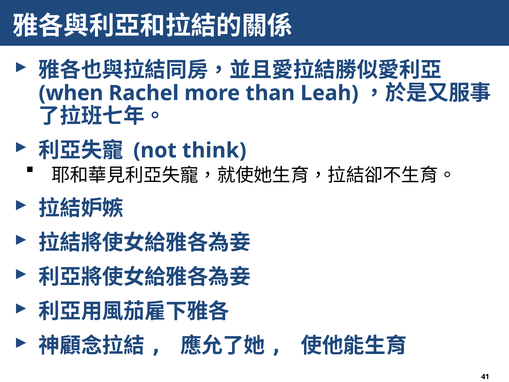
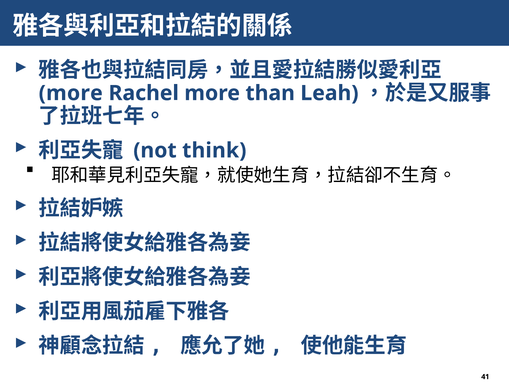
when at (71, 93): when -> more
